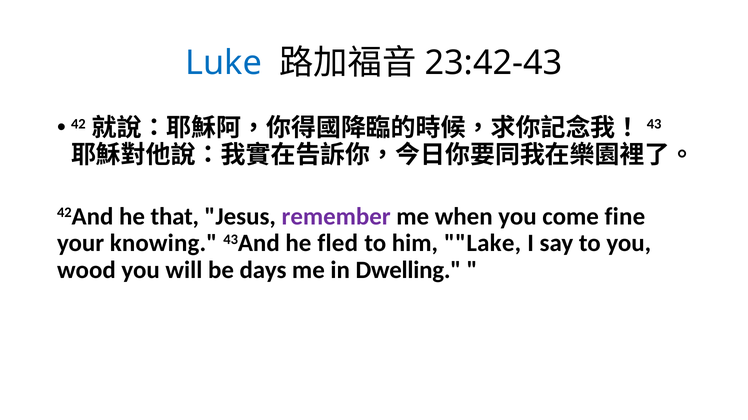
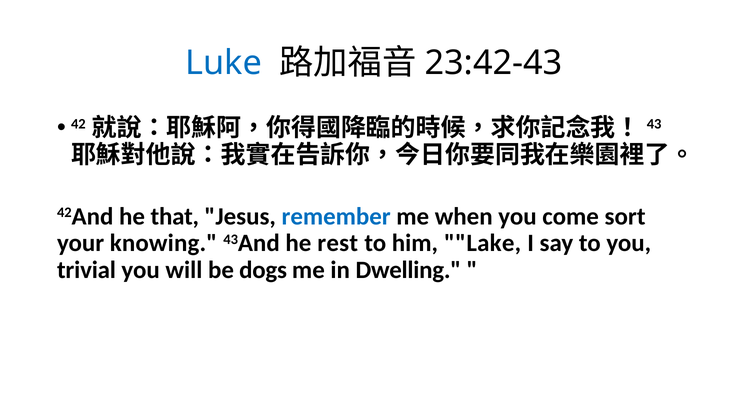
remember colour: purple -> blue
fine: fine -> sort
fled: fled -> rest
wood: wood -> trivial
days: days -> dogs
